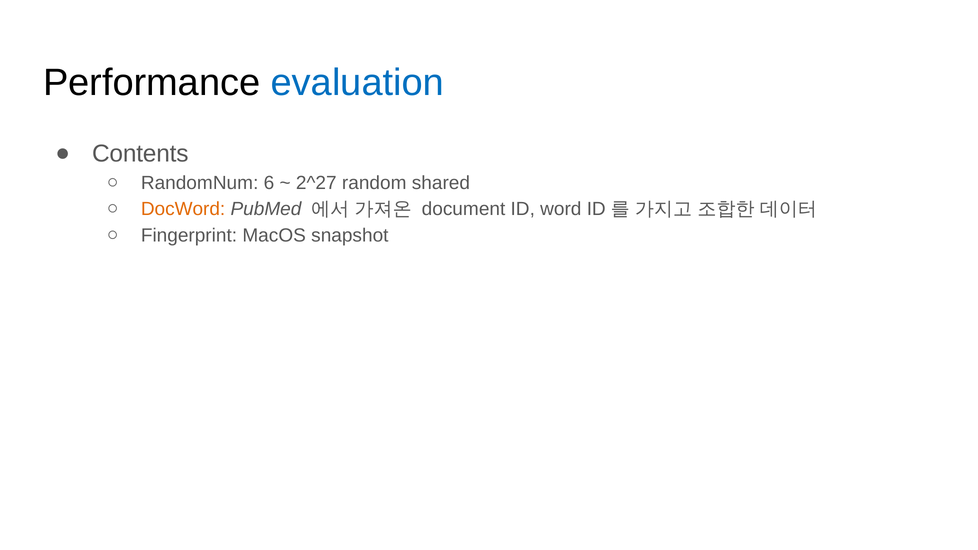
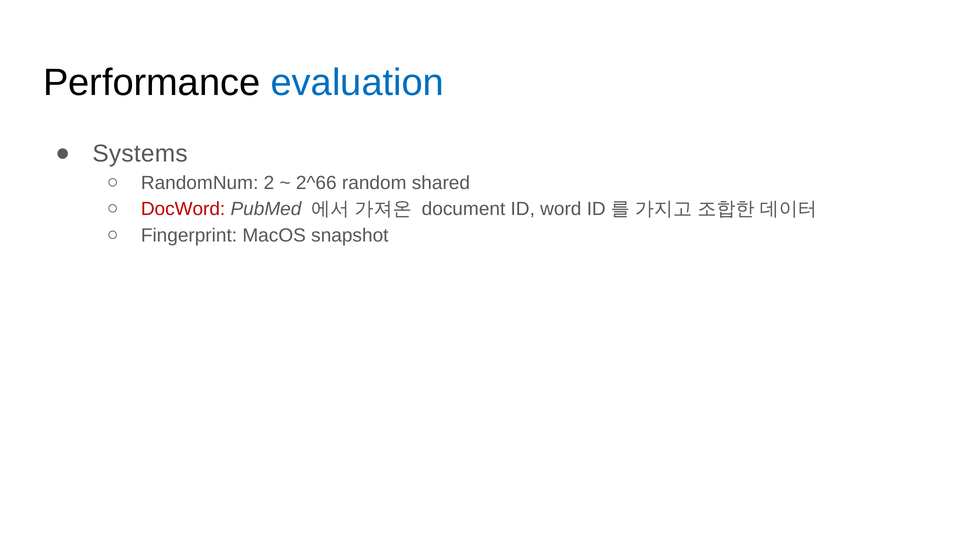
Contents: Contents -> Systems
6: 6 -> 2
2^27: 2^27 -> 2^66
DocWord colour: orange -> red
